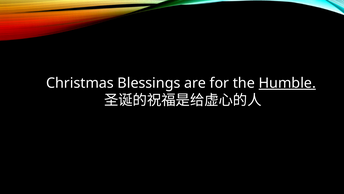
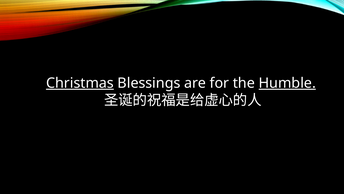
Christmas underline: none -> present
